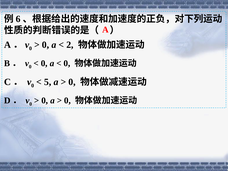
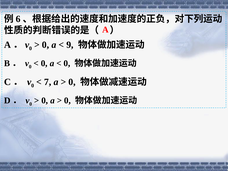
2: 2 -> 9
5: 5 -> 7
